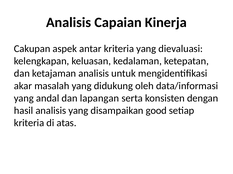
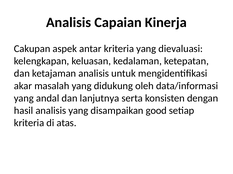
lapangan: lapangan -> lanjutnya
